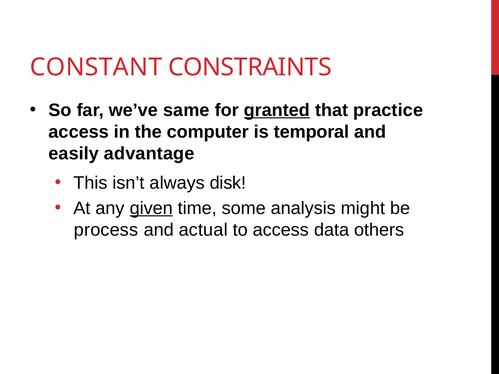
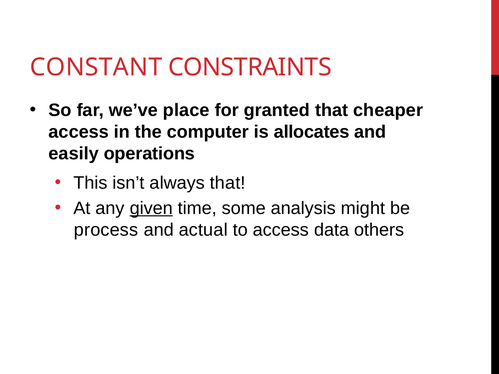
same: same -> place
granted underline: present -> none
practice: practice -> cheaper
temporal: temporal -> allocates
advantage: advantage -> operations
always disk: disk -> that
